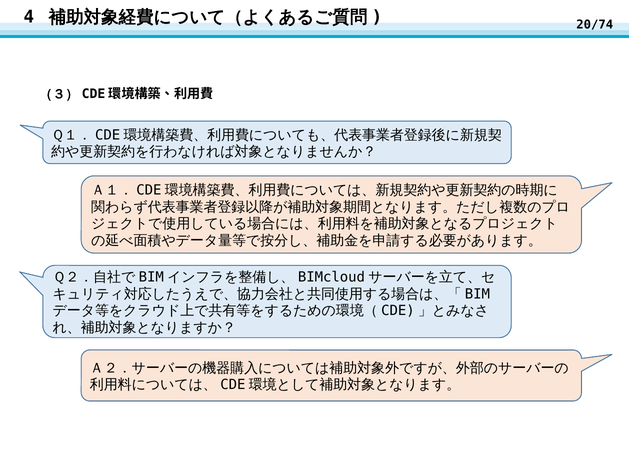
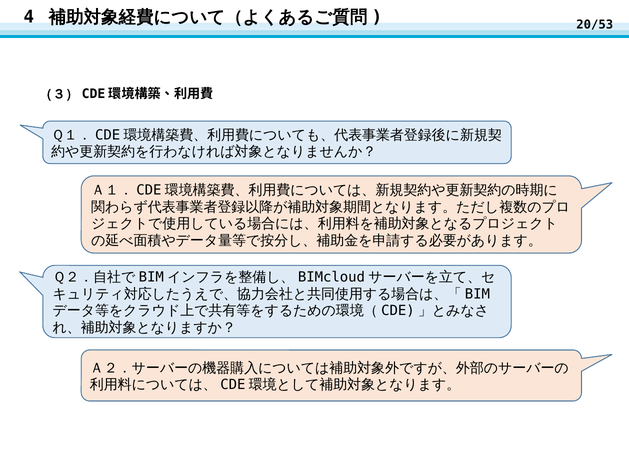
20/74: 20/74 -> 20/53
